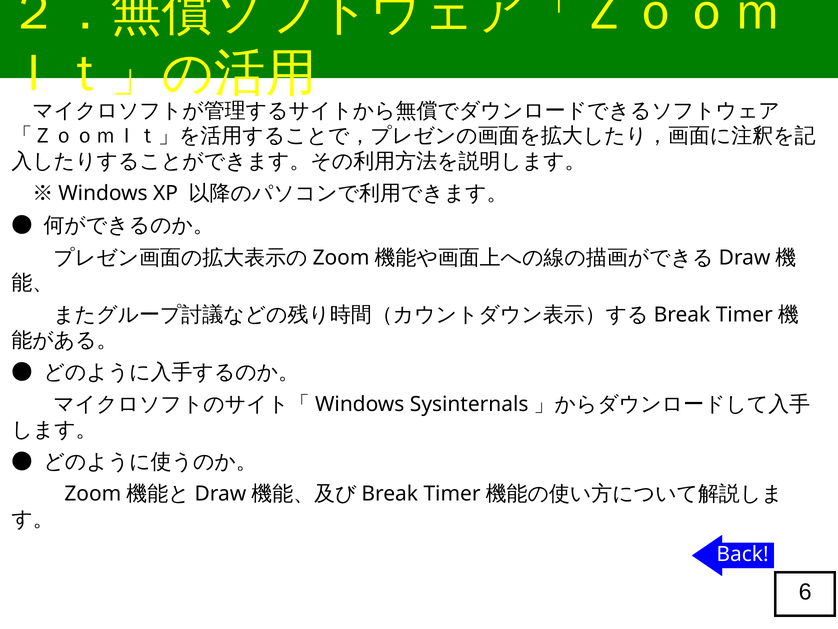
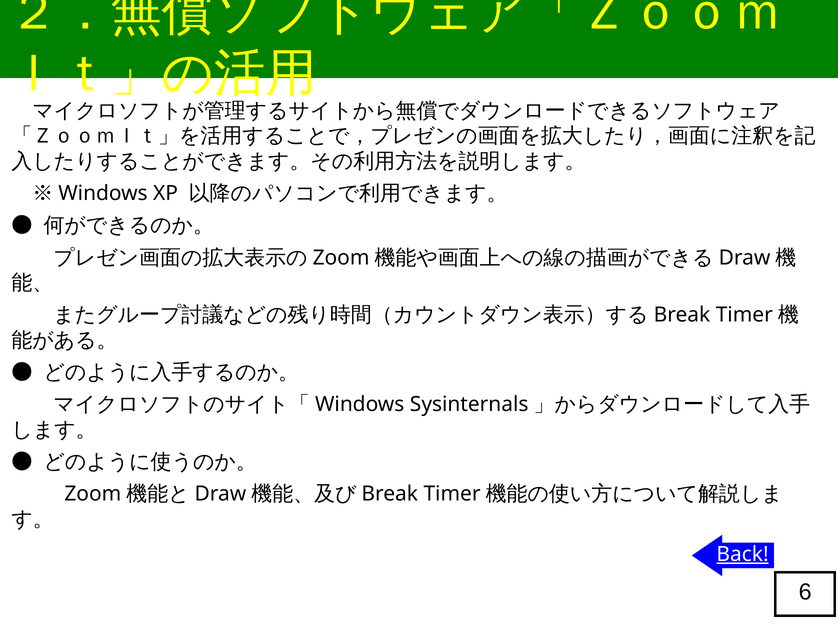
Back underline: none -> present
